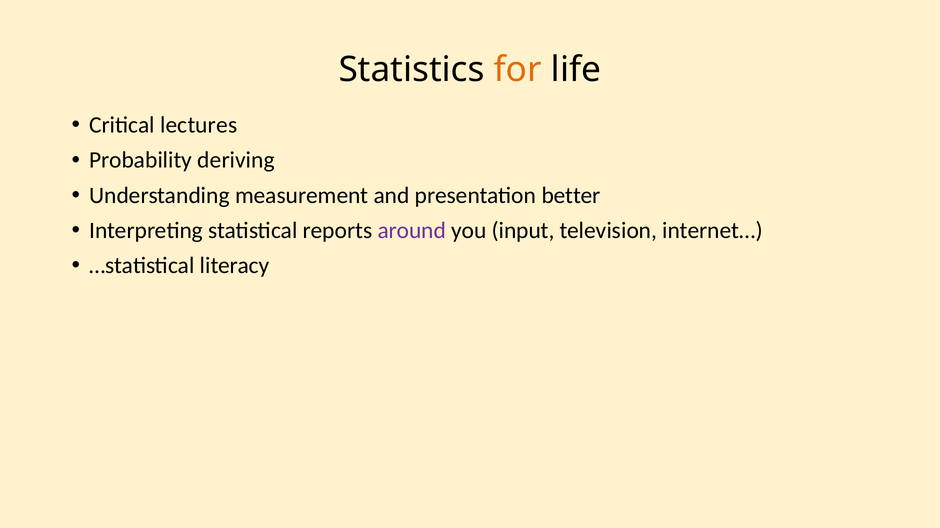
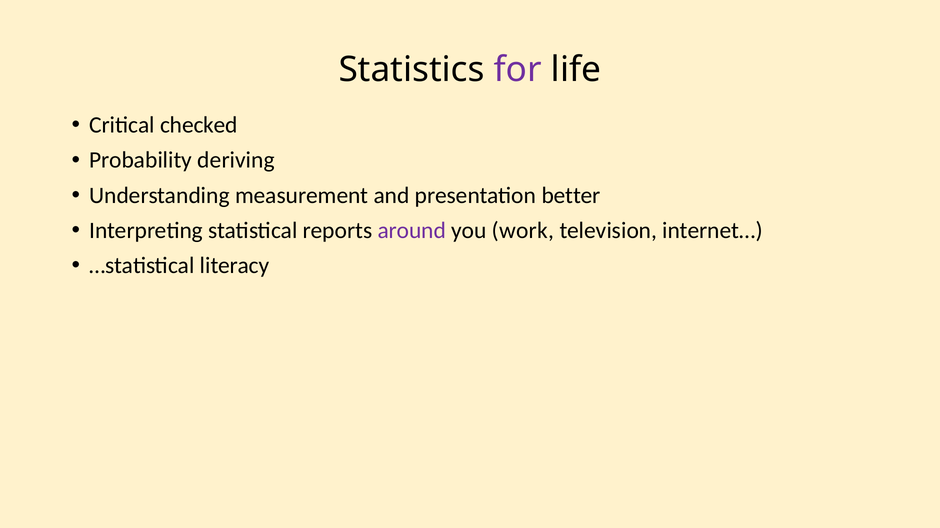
for colour: orange -> purple
lectures: lectures -> checked
input: input -> work
